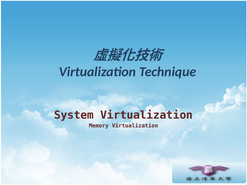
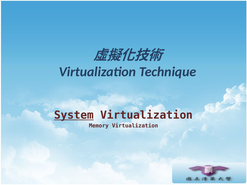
System underline: none -> present
